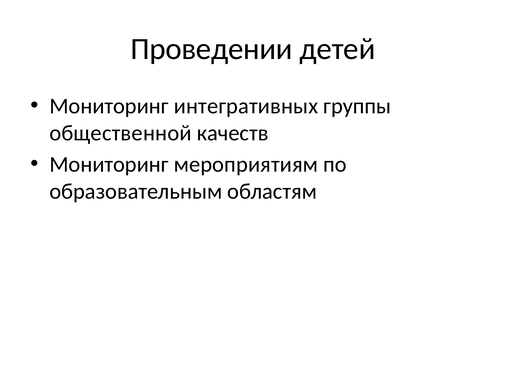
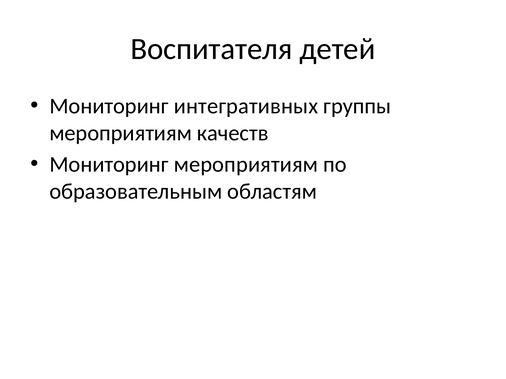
Проведении: Проведении -> Воспитателя
общественной at (121, 133): общественной -> мероприятиям
